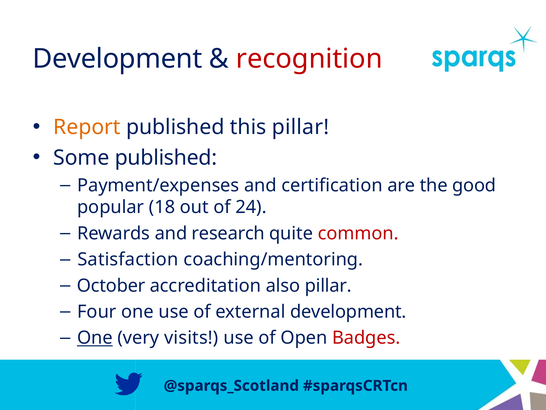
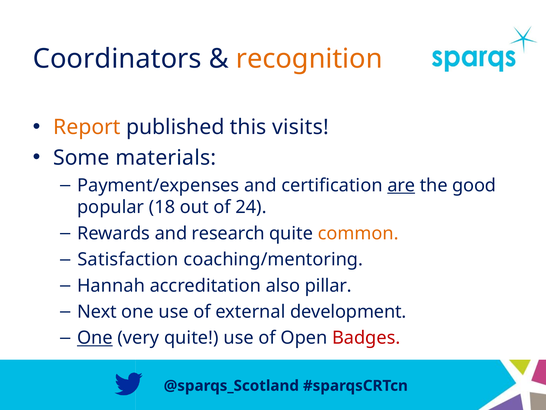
Development at (117, 59): Development -> Coordinators
recognition colour: red -> orange
this pillar: pillar -> visits
Some published: published -> materials
are underline: none -> present
common colour: red -> orange
October: October -> Hannah
Four: Four -> Next
very visits: visits -> quite
